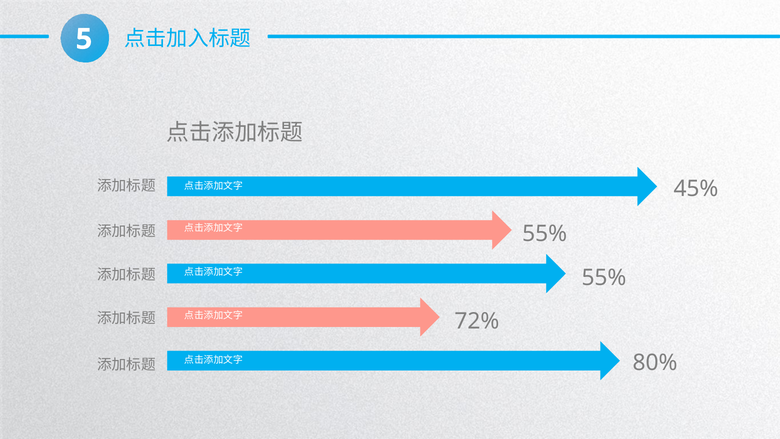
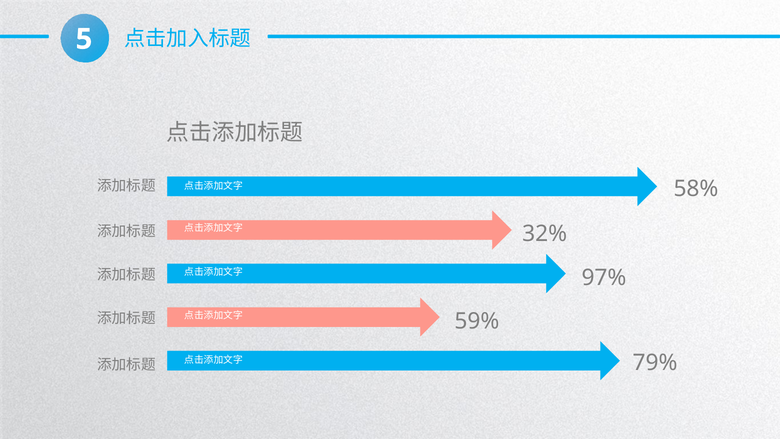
45%: 45% -> 58%
55% at (545, 234): 55% -> 32%
55% at (604, 277): 55% -> 97%
72%: 72% -> 59%
80%: 80% -> 79%
